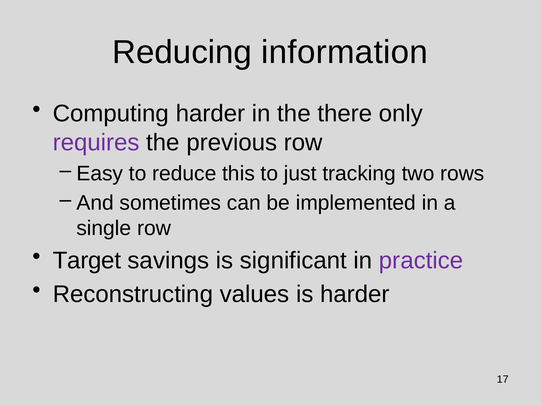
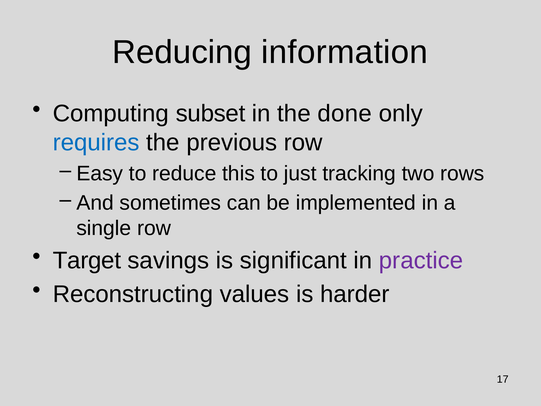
Computing harder: harder -> subset
there: there -> done
requires colour: purple -> blue
